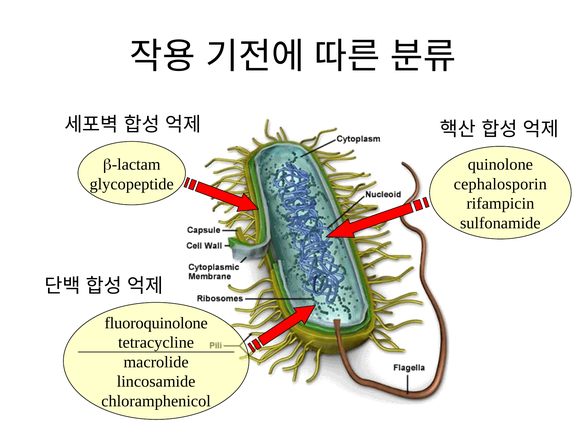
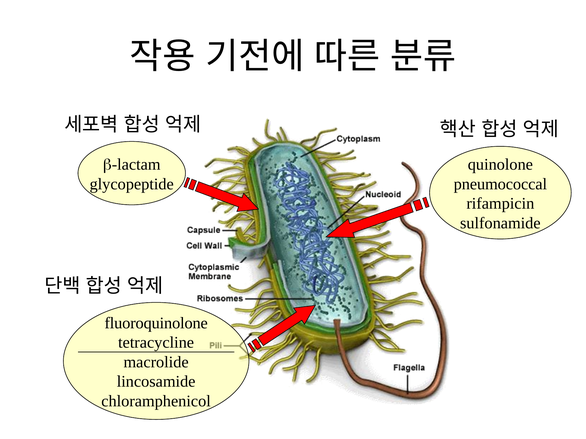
cephalosporin: cephalosporin -> pneumococcal
